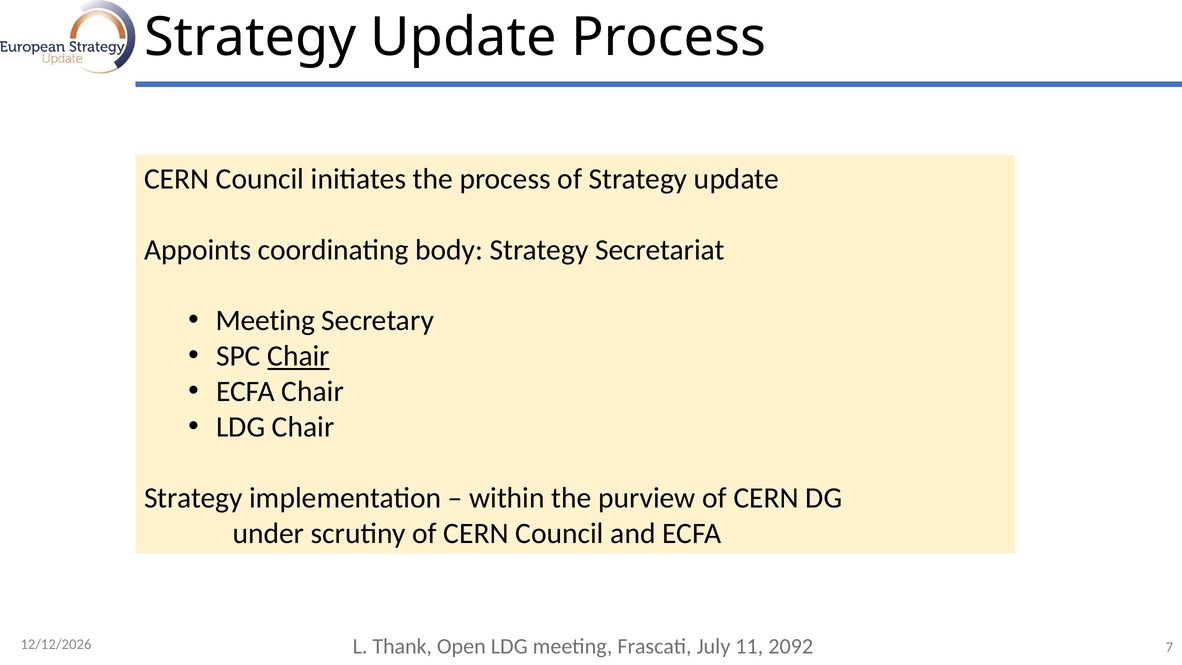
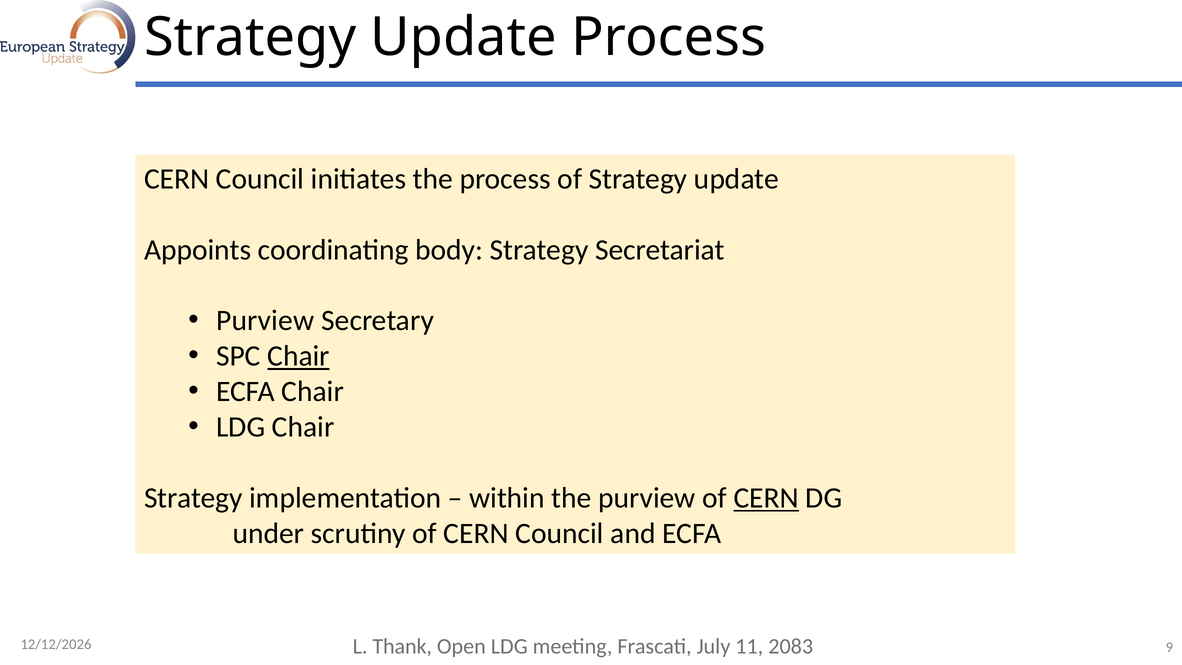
Meeting at (265, 321): Meeting -> Purview
CERN at (766, 498) underline: none -> present
2092: 2092 -> 2083
7: 7 -> 9
